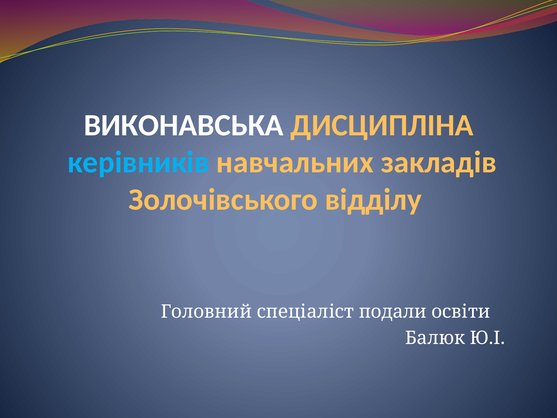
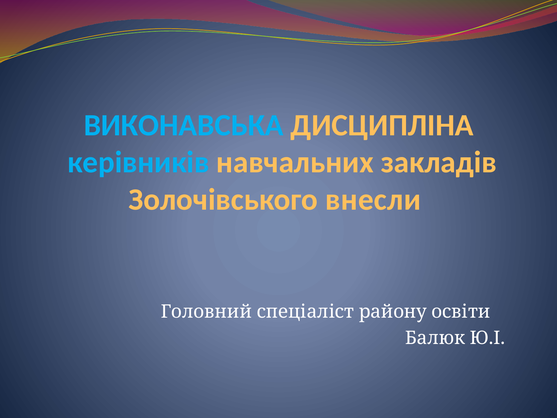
ВИКОНАВСЬКА colour: white -> light blue
відділу: відділу -> внесли
подали: подали -> району
